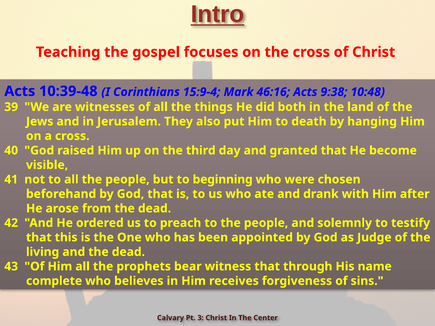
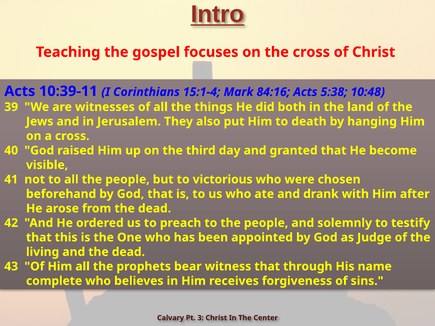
10:39-48: 10:39-48 -> 10:39-11
15:9-4: 15:9-4 -> 15:1-4
46:16: 46:16 -> 84:16
9:38: 9:38 -> 5:38
beginning: beginning -> victorious
